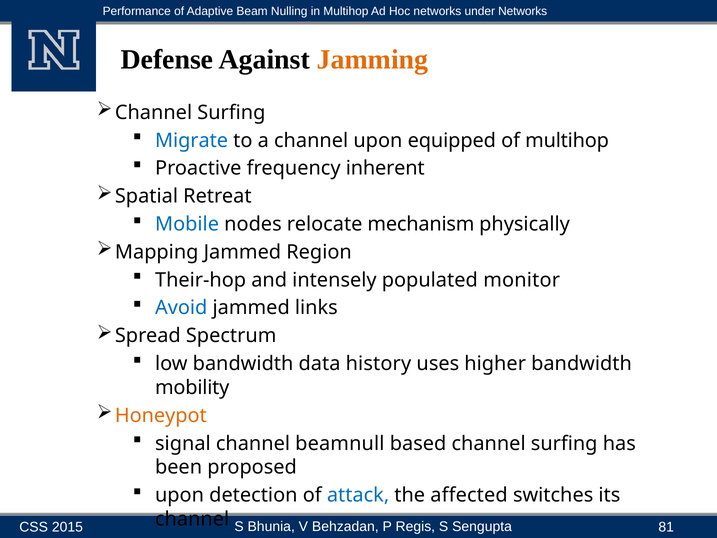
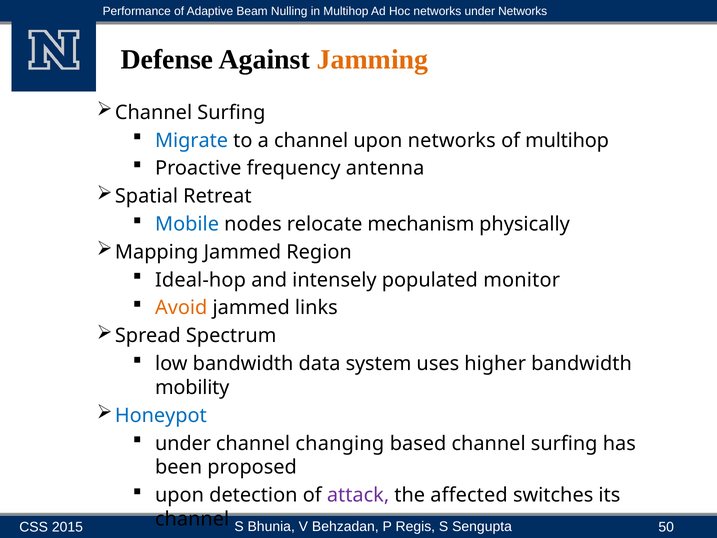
upon equipped: equipped -> networks
inherent: inherent -> antenna
Their-hop: Their-hop -> Ideal-hop
Avoid colour: blue -> orange
history: history -> system
Honeypot colour: orange -> blue
signal at (183, 443): signal -> under
beamnull: beamnull -> changing
attack colour: blue -> purple
81: 81 -> 50
